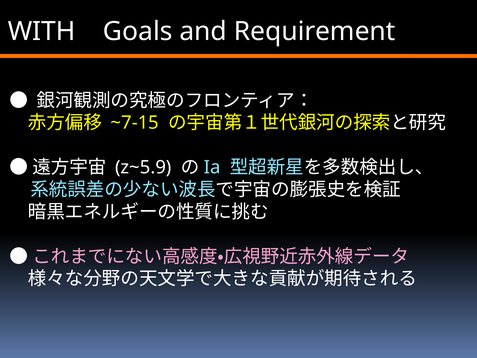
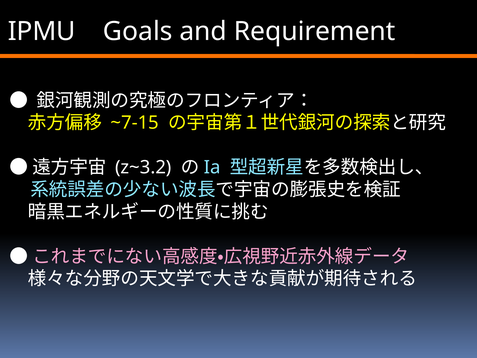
WITH: WITH -> IPMU
z~5.9: z~5.9 -> z~3.2
